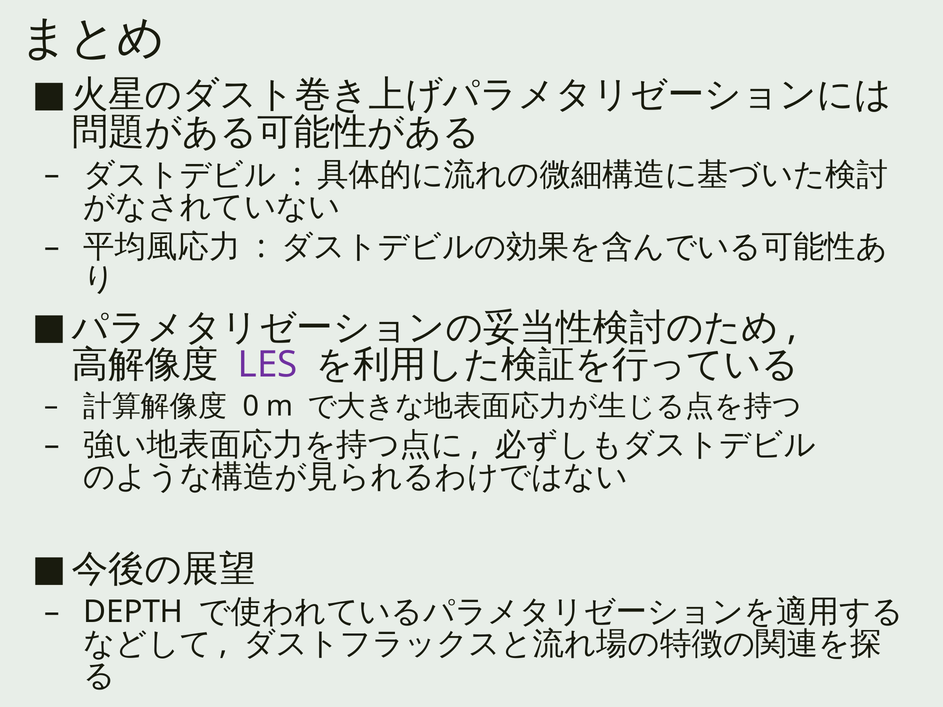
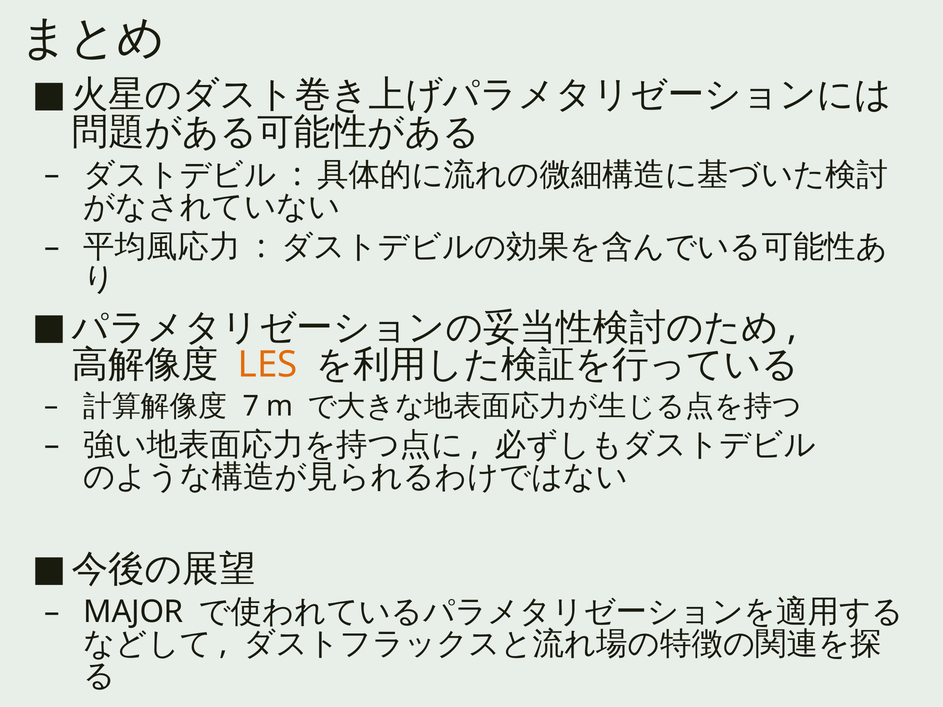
LES colour: purple -> orange
0: 0 -> 7
DEPTH: DEPTH -> MAJOR
